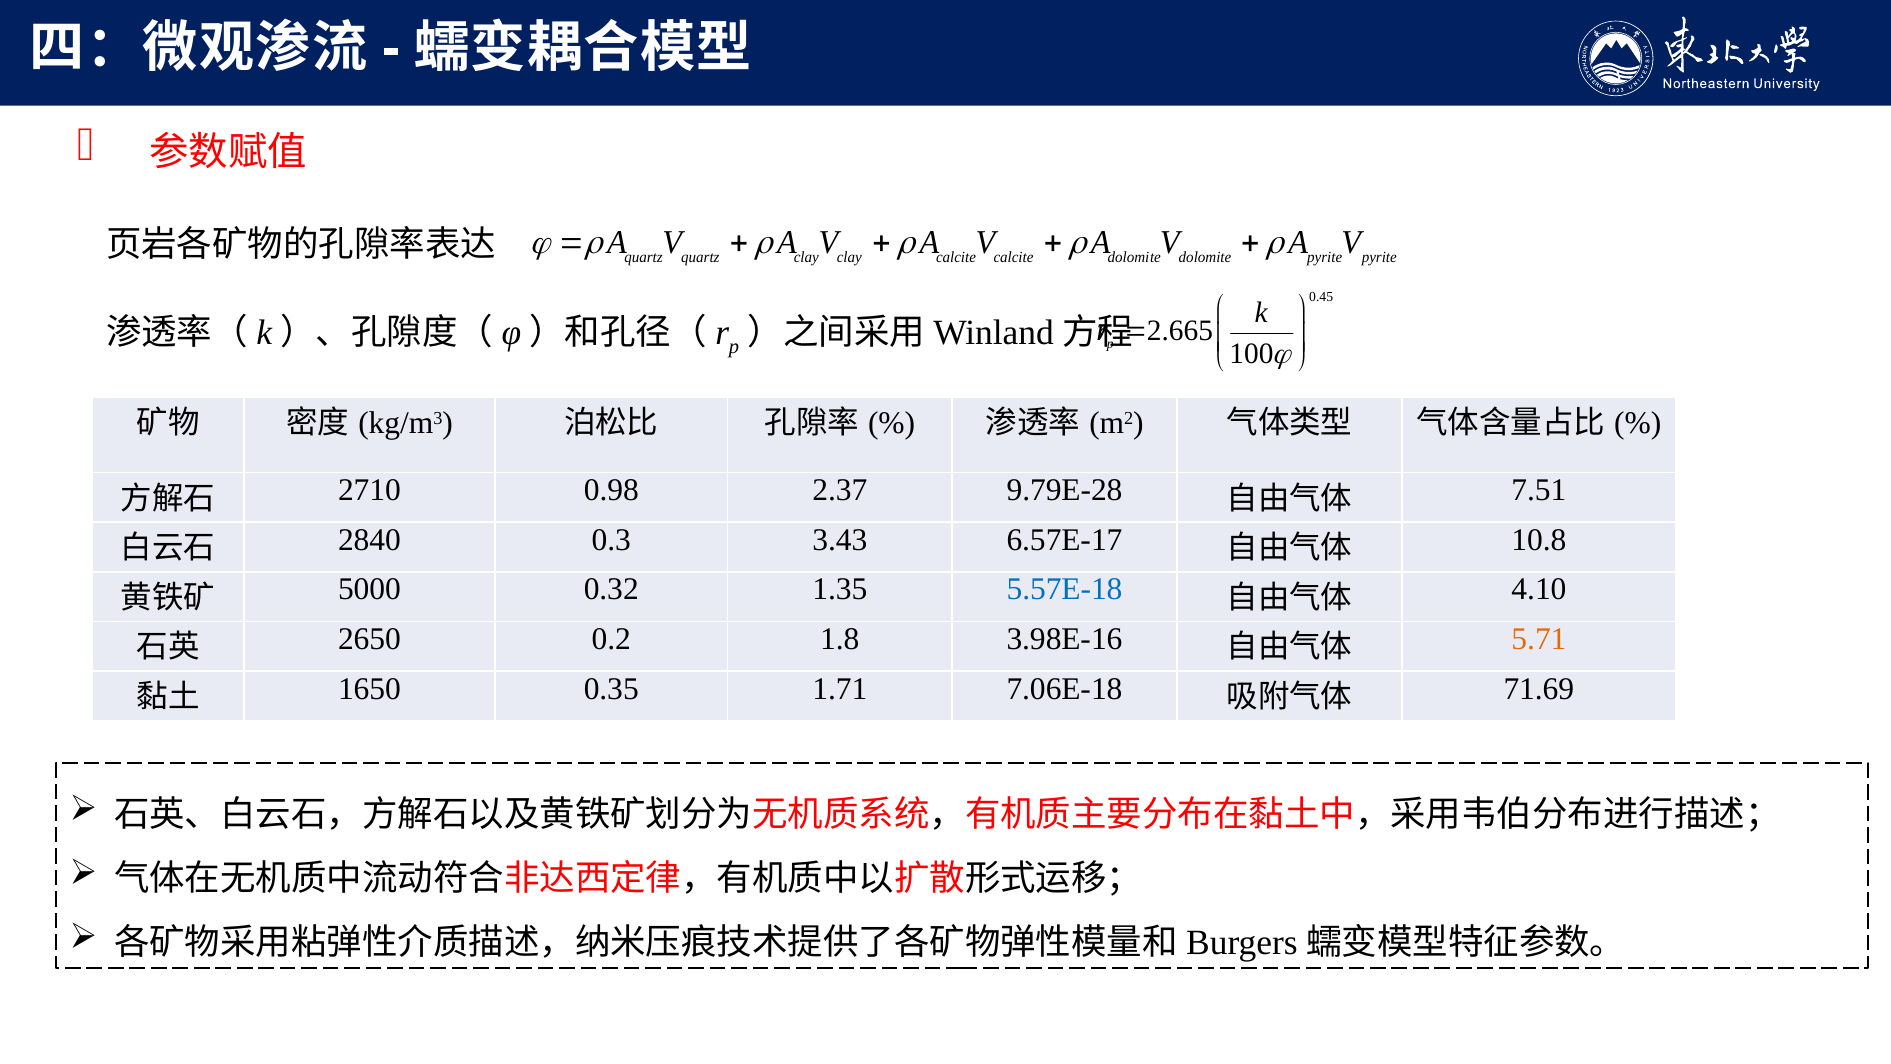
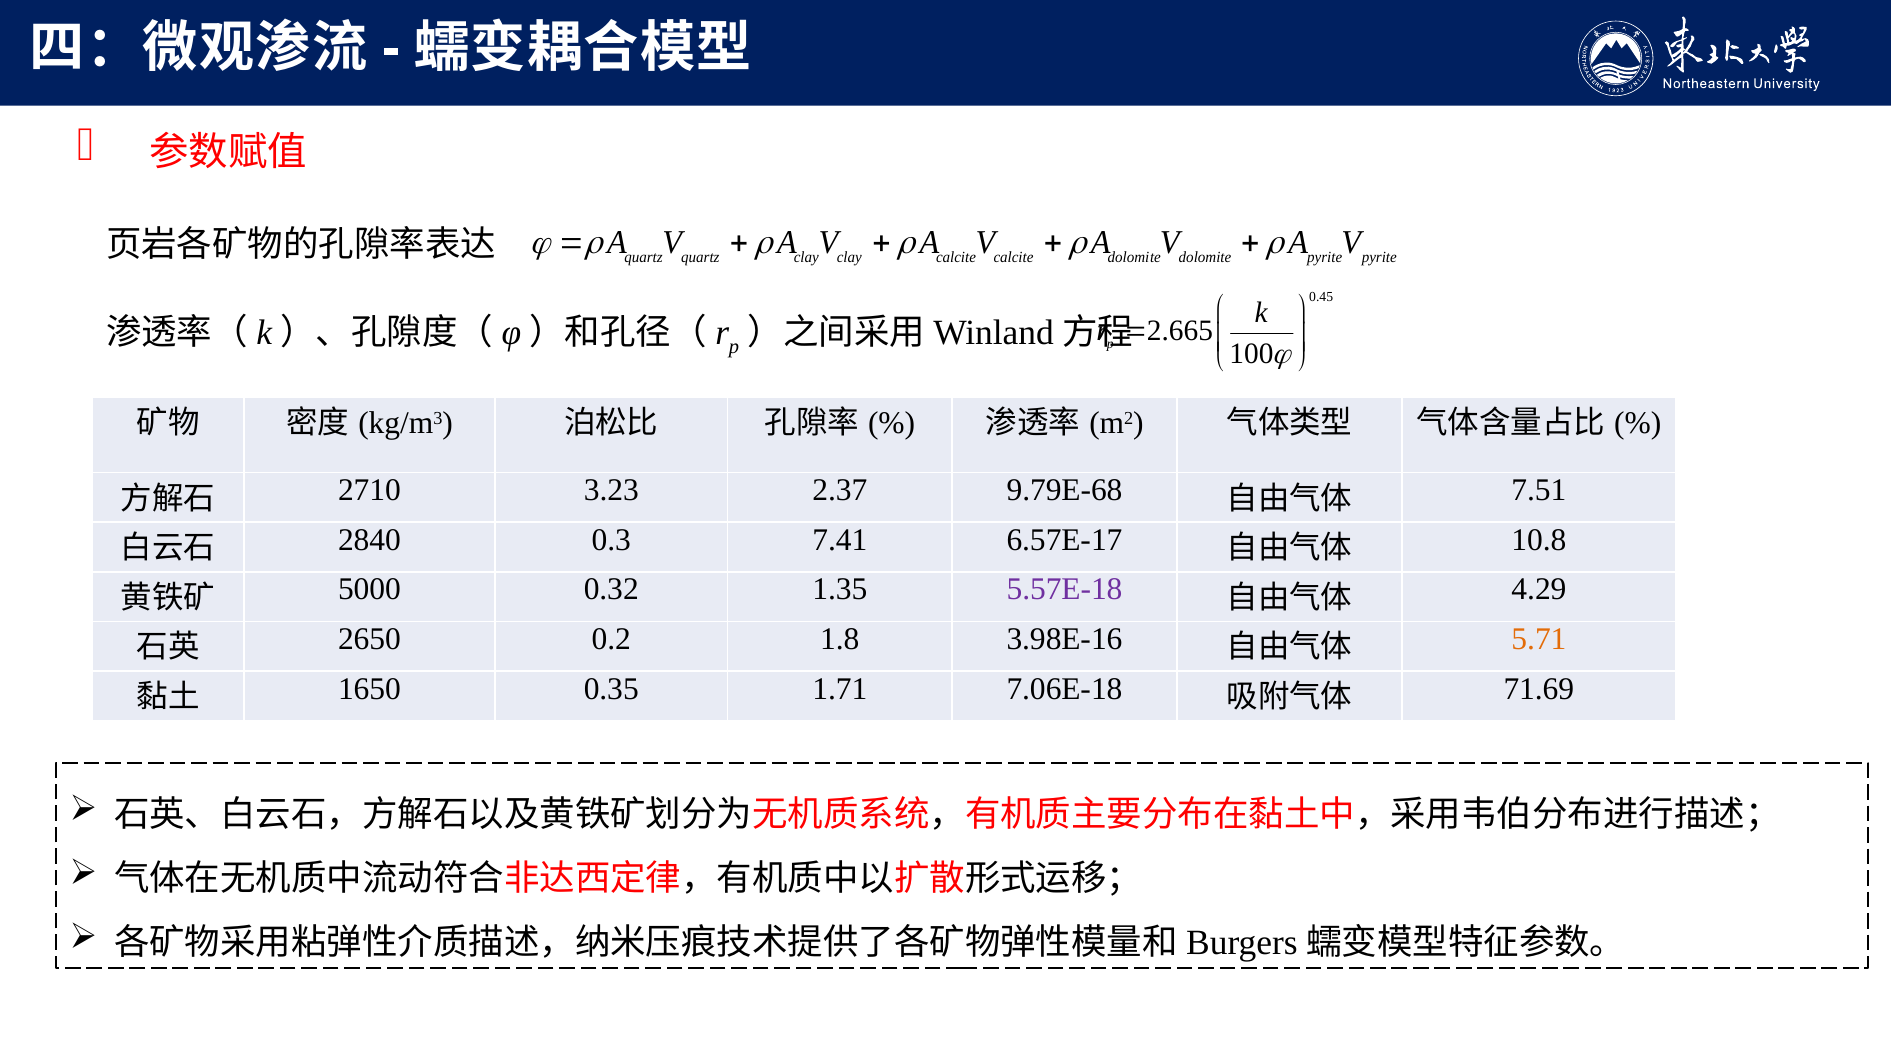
0.98: 0.98 -> 3.23
9.79E-28: 9.79E-28 -> 9.79E-68
3.43: 3.43 -> 7.41
5.57E-18 colour: blue -> purple
4.10: 4.10 -> 4.29
